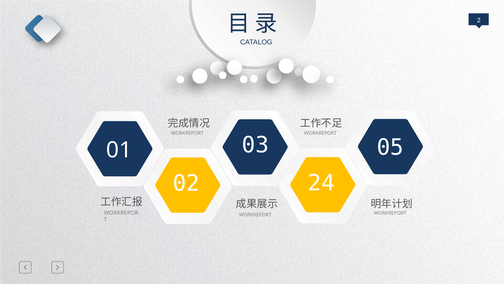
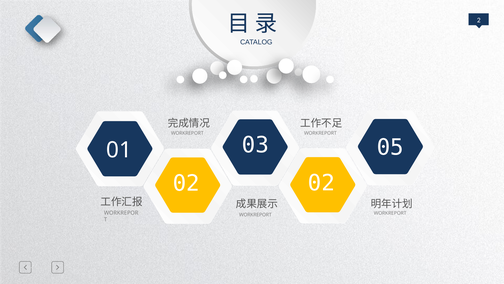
02 24: 24 -> 02
